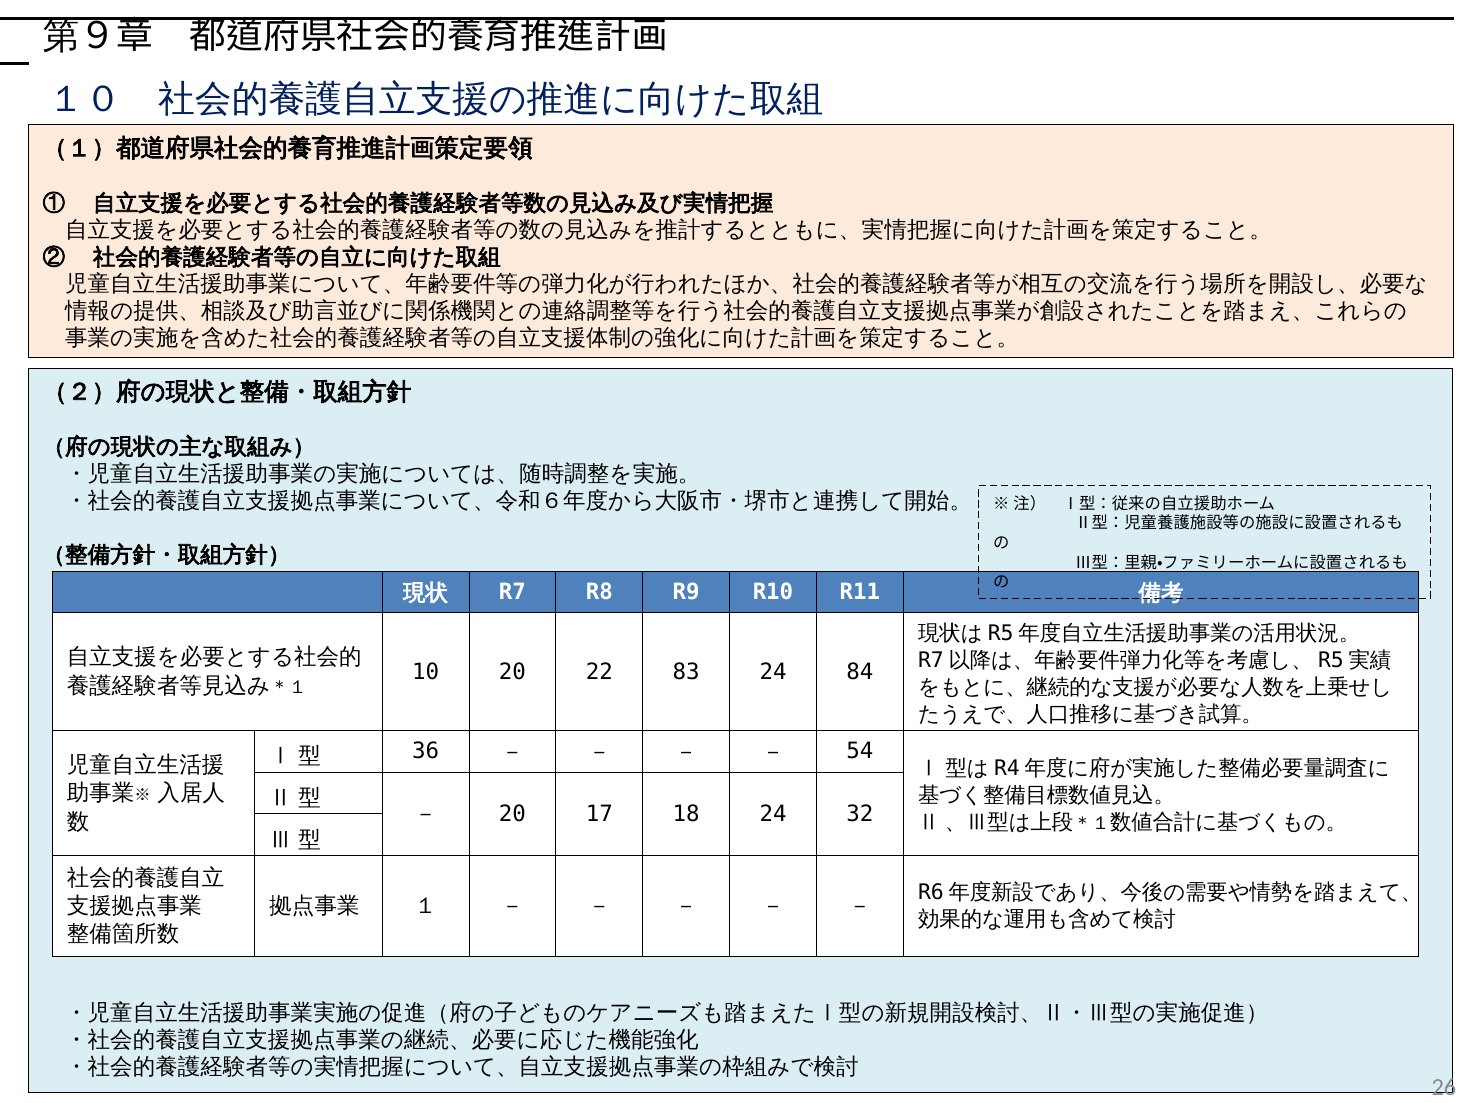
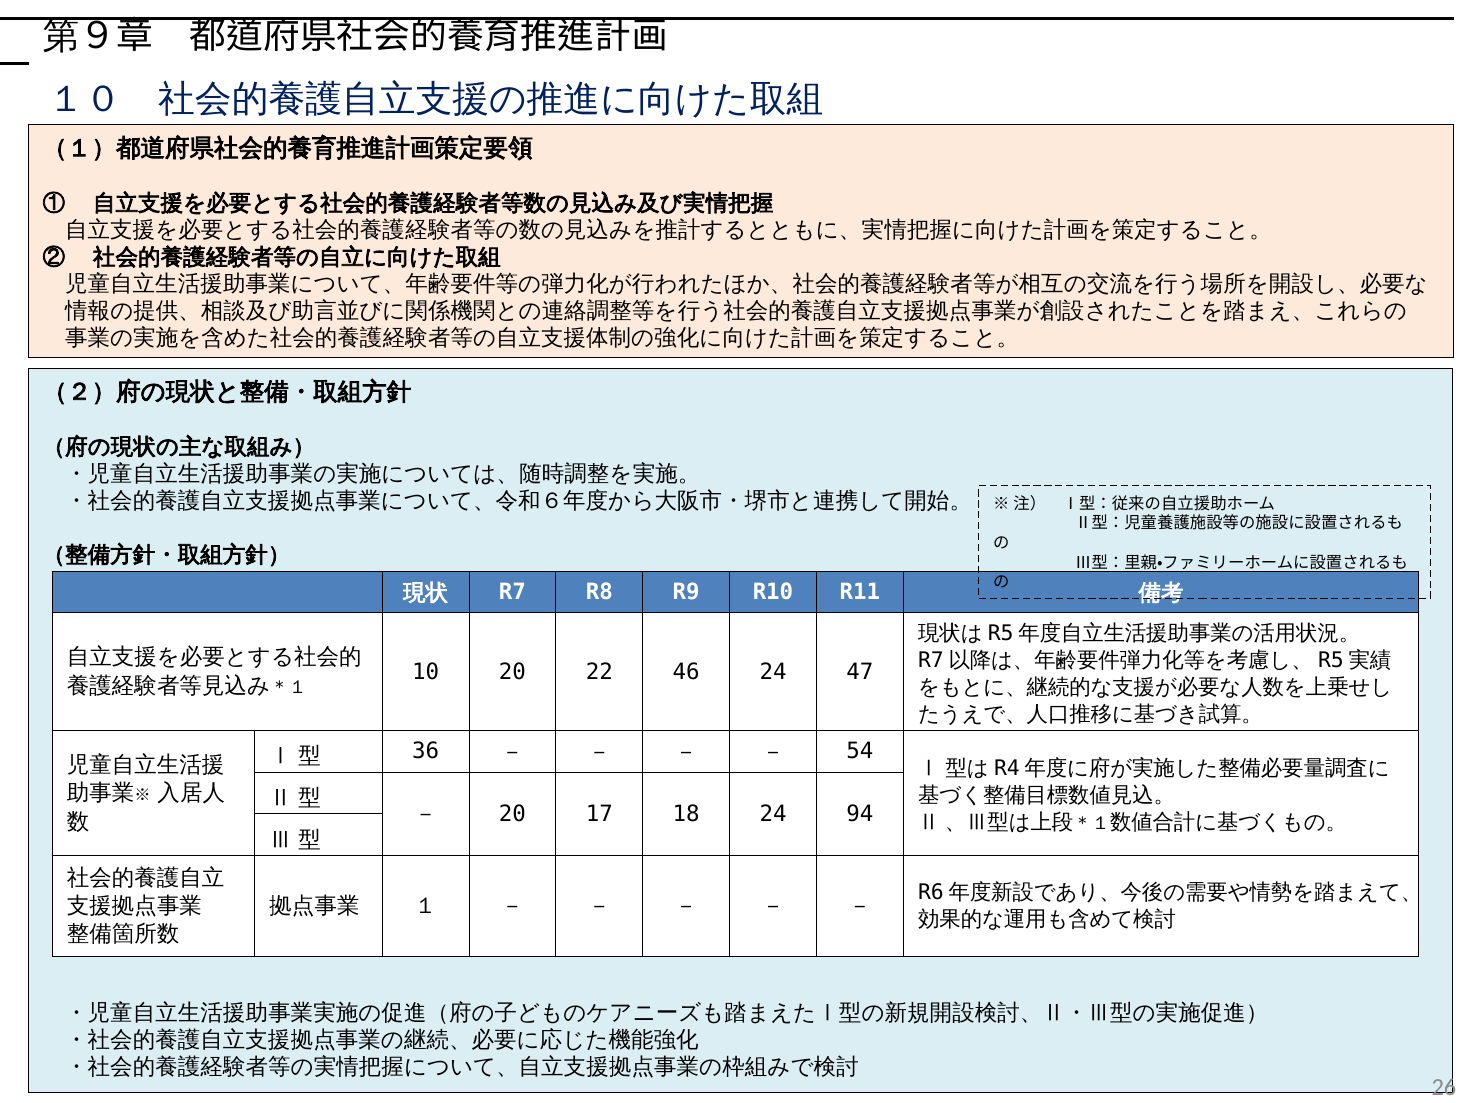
83: 83 -> 46
84: 84 -> 47
32: 32 -> 94
